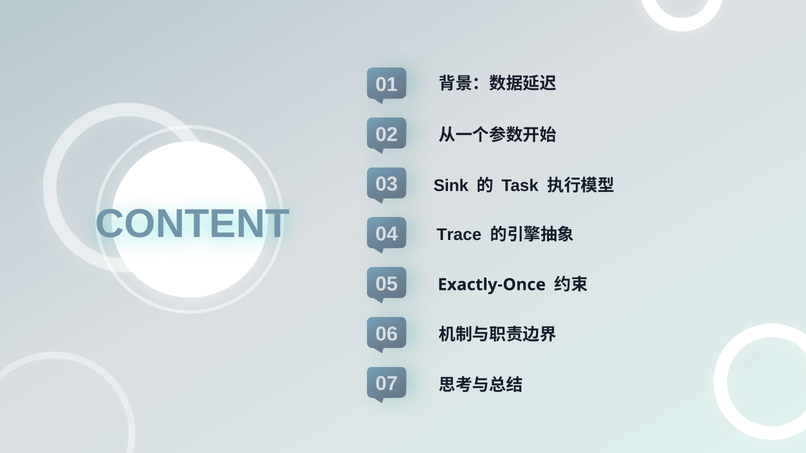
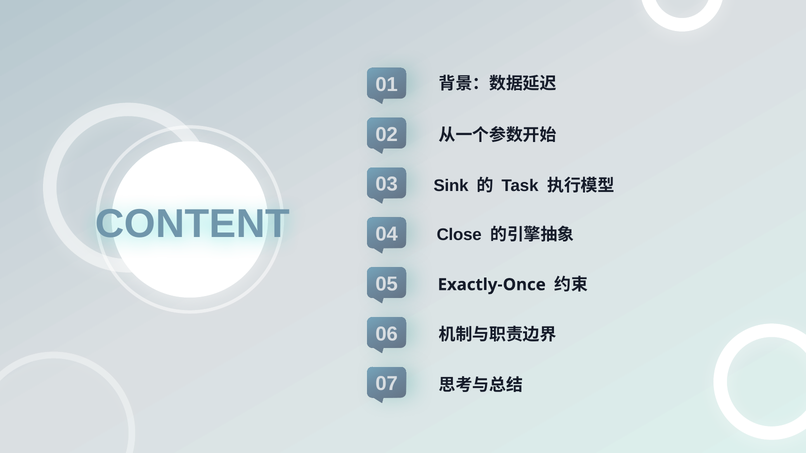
Trace: Trace -> Close
